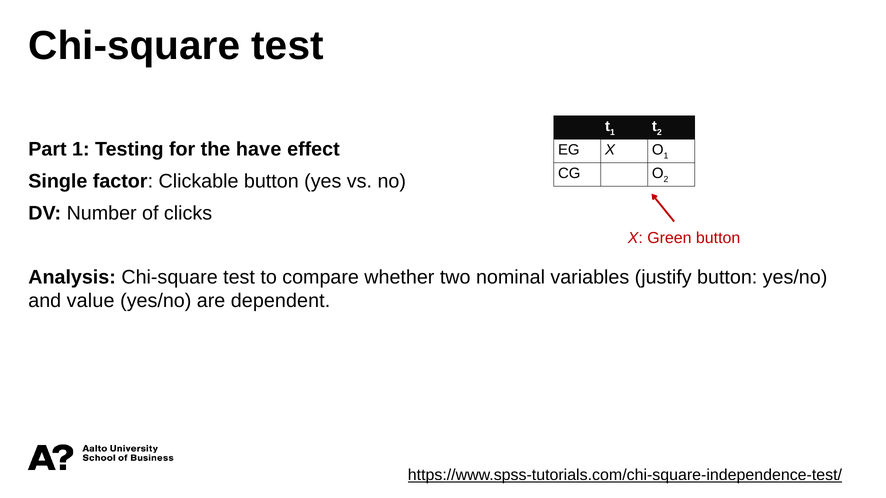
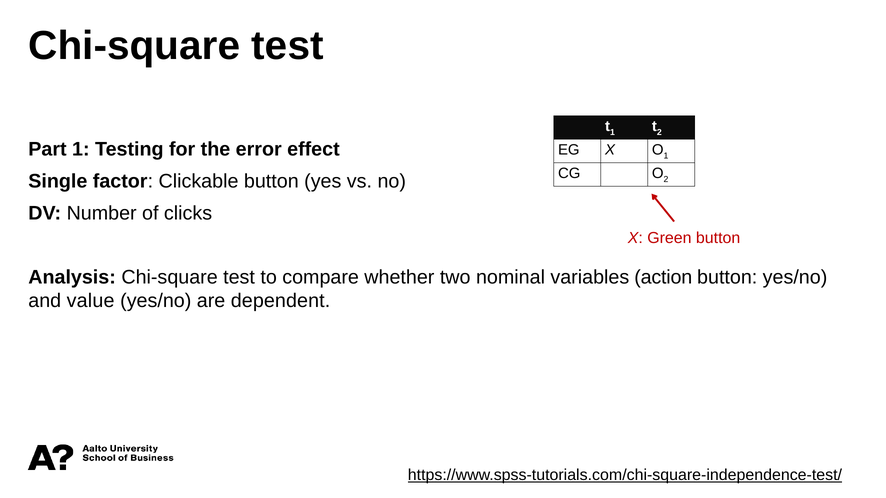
have: have -> error
justify: justify -> action
